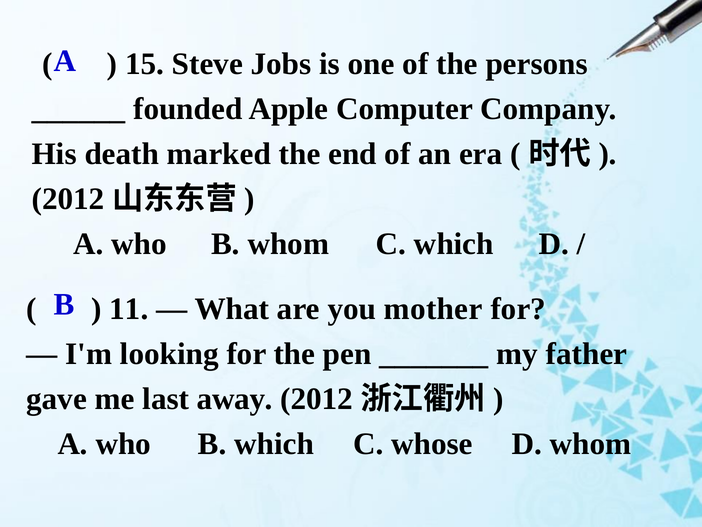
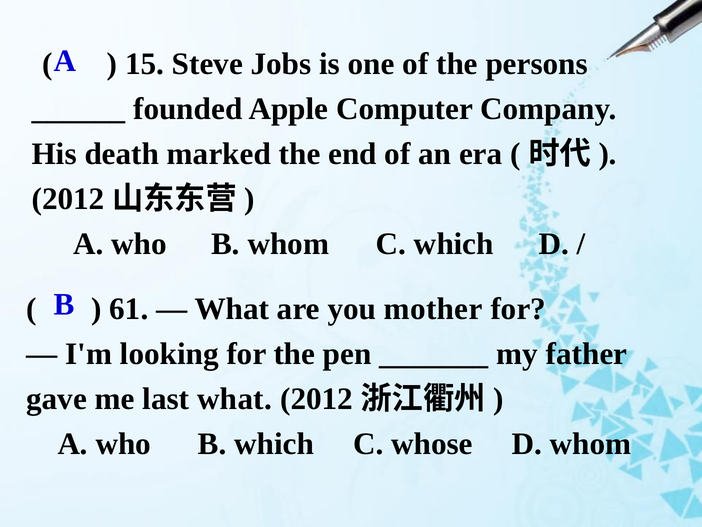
11: 11 -> 61
last away: away -> what
